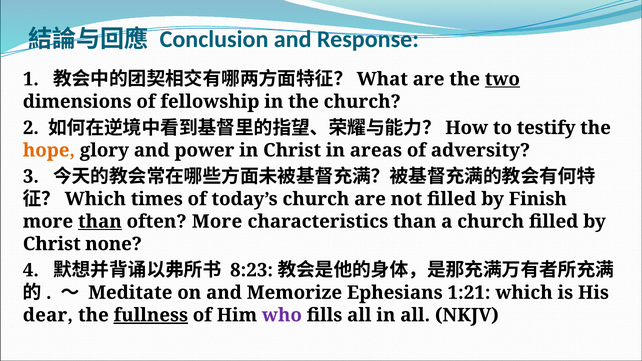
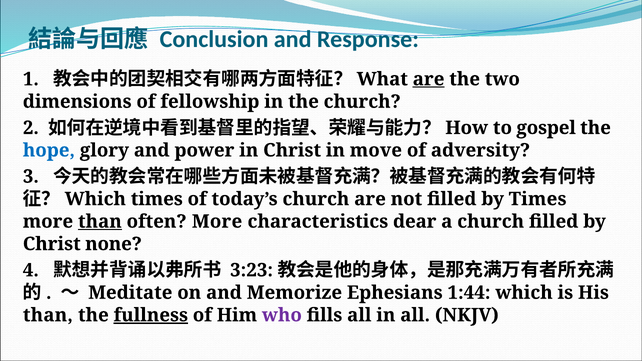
are at (429, 79) underline: none -> present
two underline: present -> none
testify: testify -> gospel
hope colour: orange -> blue
areas: areas -> move
by Finish: Finish -> Times
characteristics than: than -> dear
8:23: 8:23 -> 3:23
1:21: 1:21 -> 1:44
dear at (48, 315): dear -> than
